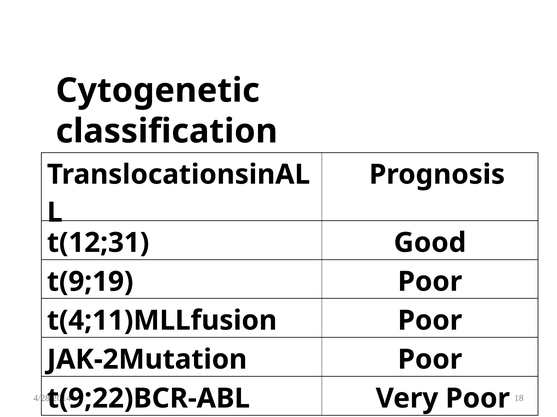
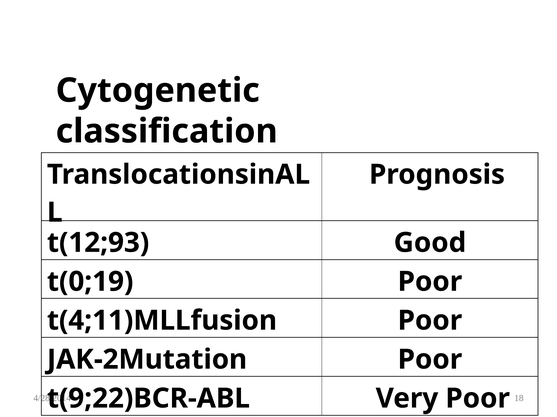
t(12;31: t(12;31 -> t(12;93
t(9;19: t(9;19 -> t(0;19
